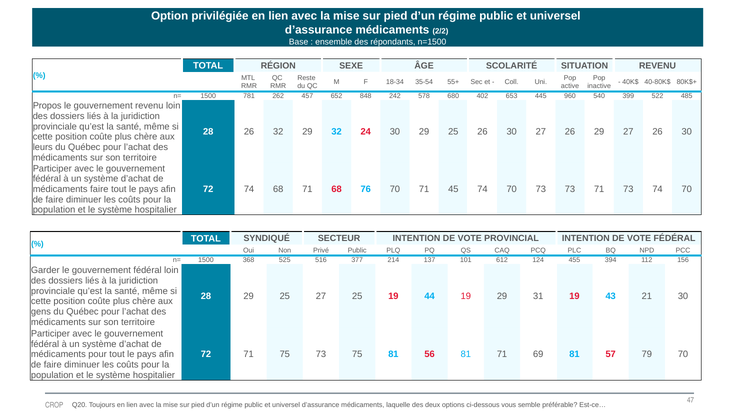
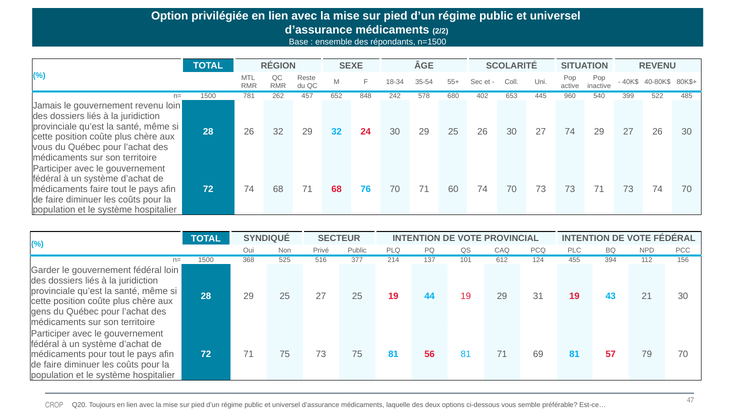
Propos: Propos -> Jamais
30 27 26: 26 -> 74
leurs at (43, 147): leurs -> vous
45: 45 -> 60
